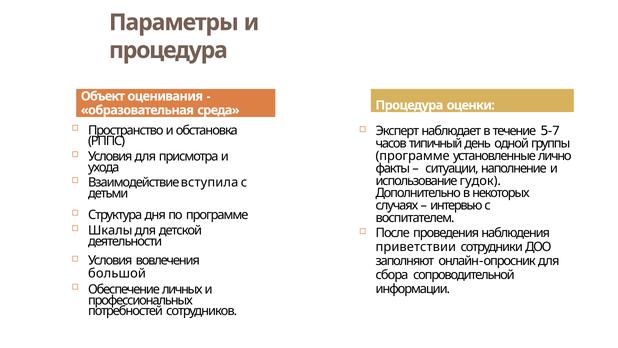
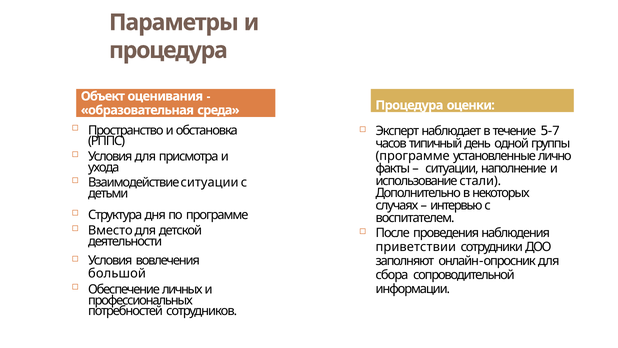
гудок: гудок -> стали
Взаимодействие вступила: вступила -> ситуации
Шкалы: Шкалы -> Вместо
